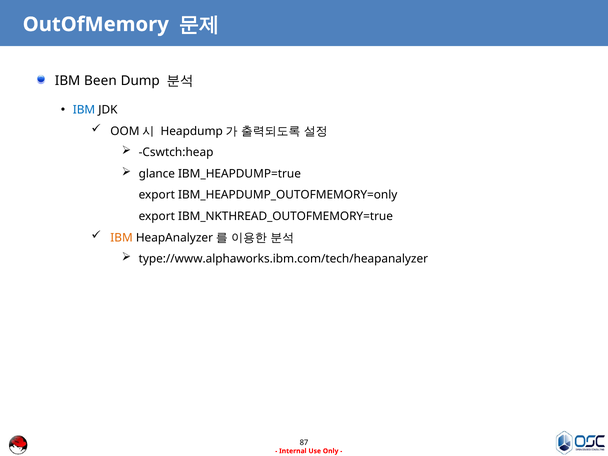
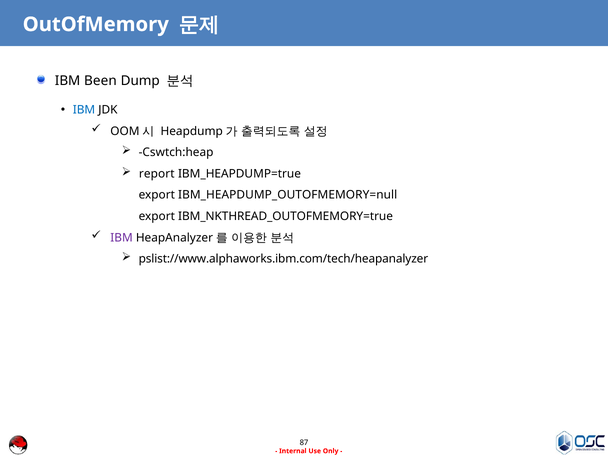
glance: glance -> report
IBM_HEAPDUMP_OUTOFMEMORY=only: IBM_HEAPDUMP_OUTOFMEMORY=only -> IBM_HEAPDUMP_OUTOFMEMORY=null
IBM at (122, 238) colour: orange -> purple
type://www.alphaworks.ibm.com/tech/heapanalyzer: type://www.alphaworks.ibm.com/tech/heapanalyzer -> pslist://www.alphaworks.ibm.com/tech/heapanalyzer
